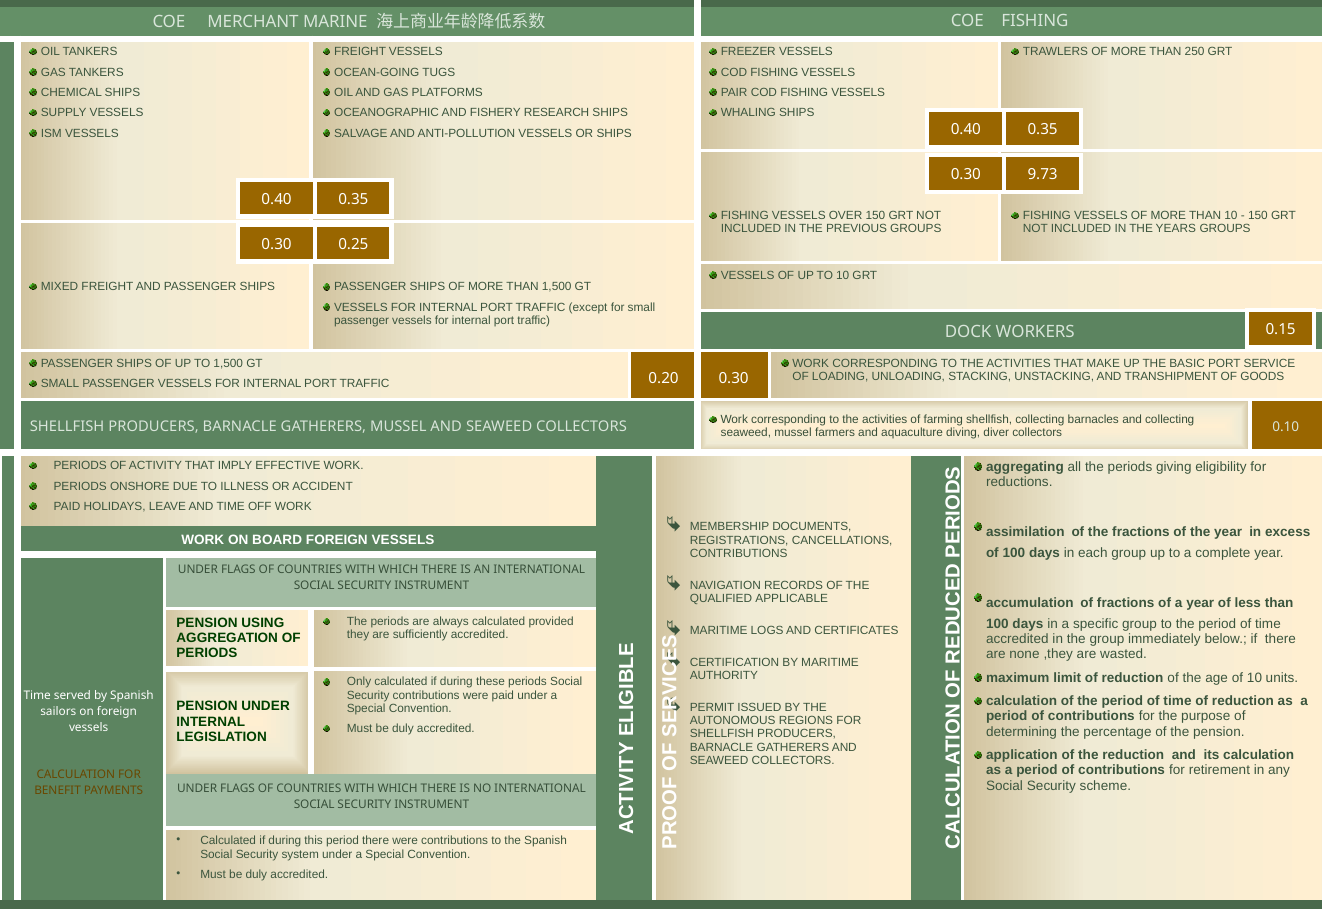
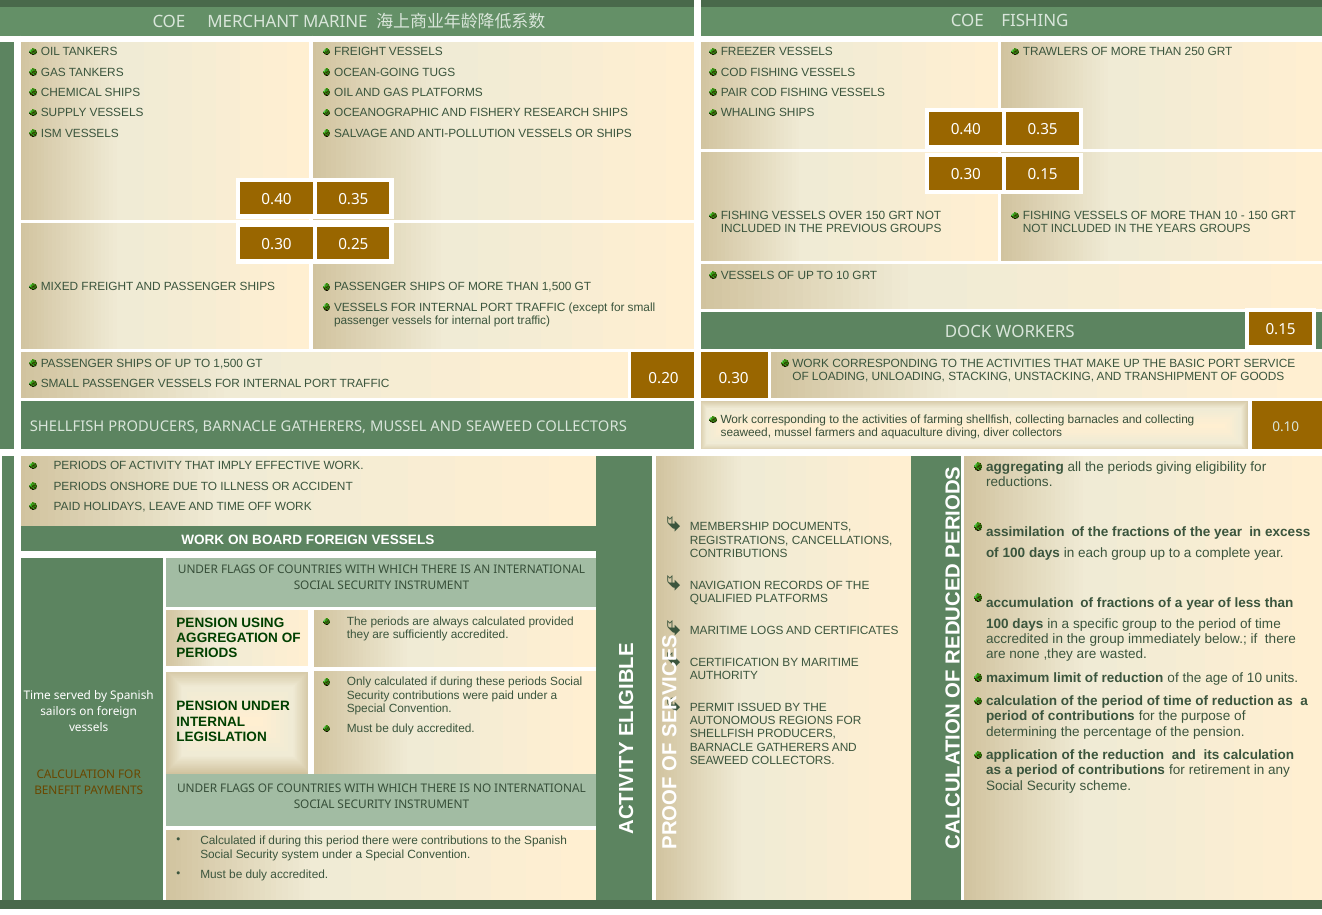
0.30 9.73: 9.73 -> 0.15
QUALIFIED APPLICABLE: APPLICABLE -> PLATFORMS
